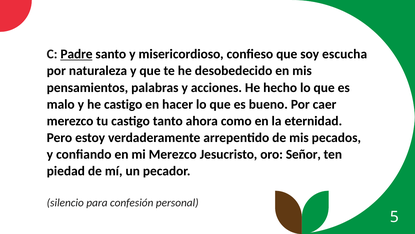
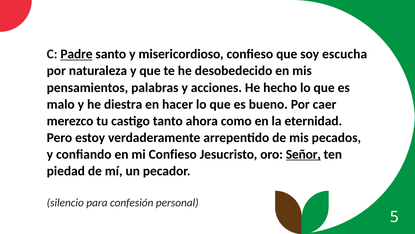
he castigo: castigo -> diestra
mi Merezco: Merezco -> Confieso
Señor underline: none -> present
